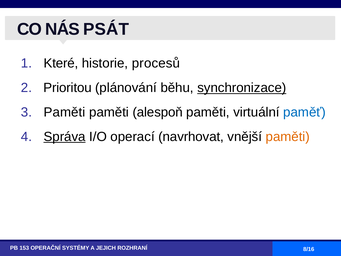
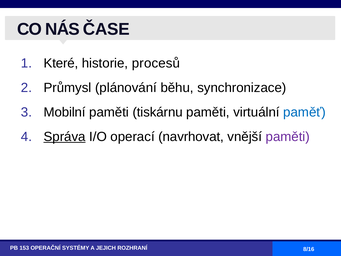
PSÁT: PSÁT -> ČASE
Prioritou: Prioritou -> Průmysl
synchronizace underline: present -> none
Paměti at (65, 112): Paměti -> Mobilní
alespoň: alespoň -> tiskárnu
paměti at (288, 137) colour: orange -> purple
